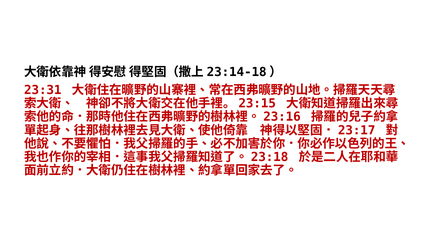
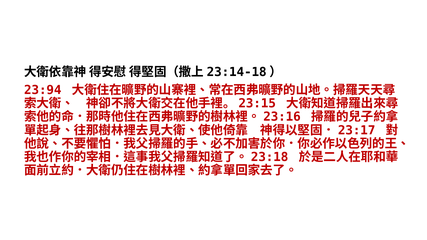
23:31: 23:31 -> 23:94
